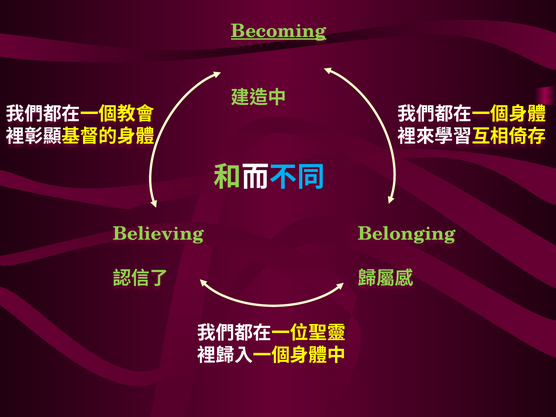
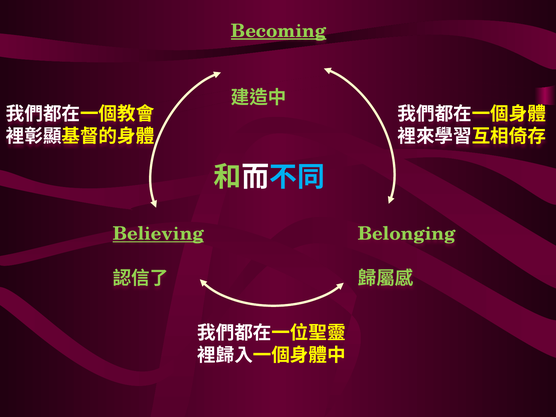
Believing underline: none -> present
